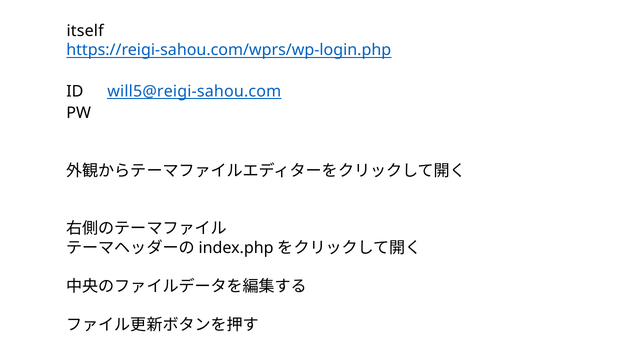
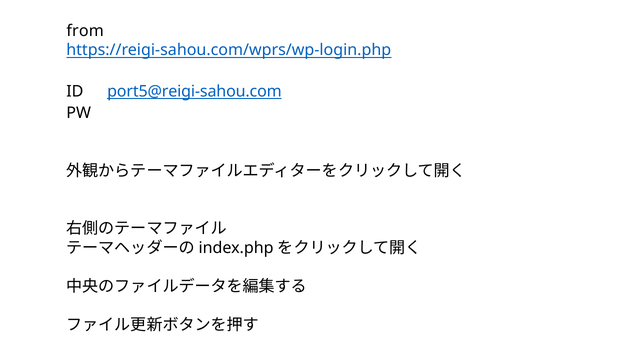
itself: itself -> from
will5@reigi-sahou.com: will5@reigi-sahou.com -> port5@reigi-sahou.com
